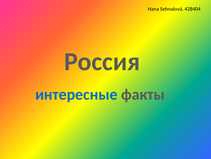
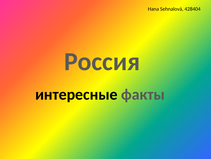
интересные colour: blue -> black
